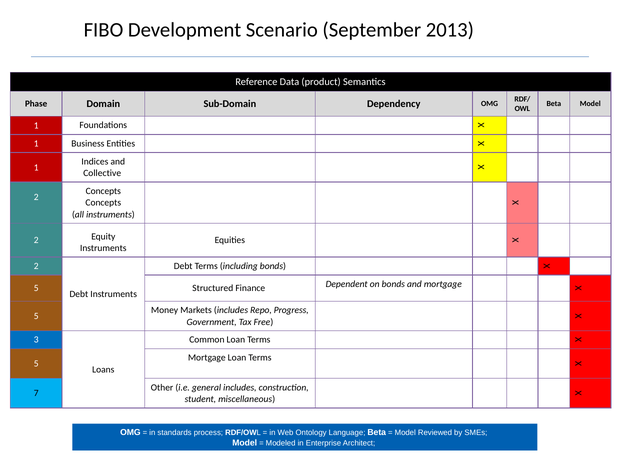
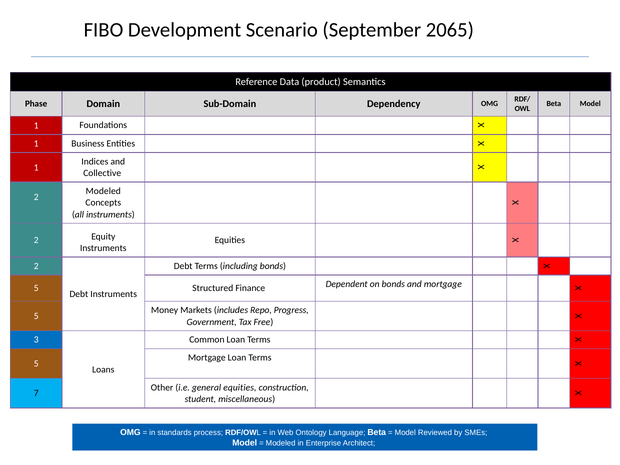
2013: 2013 -> 2065
Concepts at (103, 191): Concepts -> Modeled
general includes: includes -> equities
